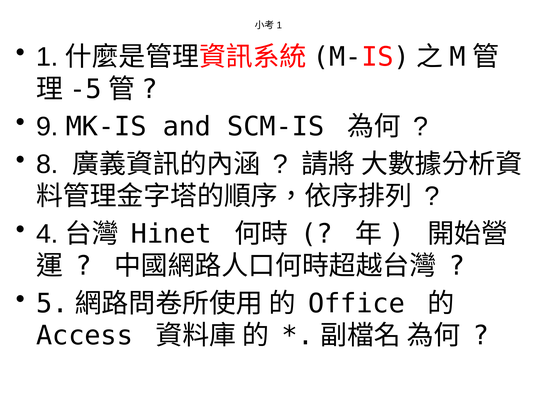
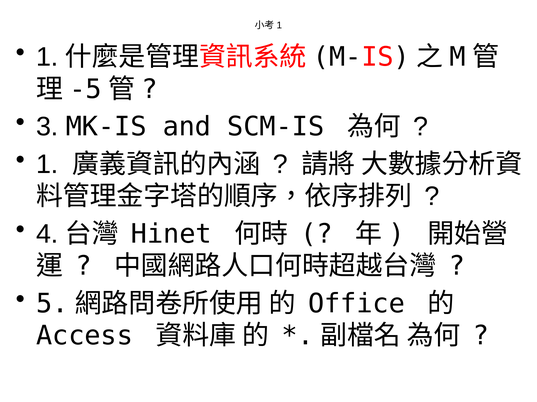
9: 9 -> 3
8 at (47, 165): 8 -> 1
